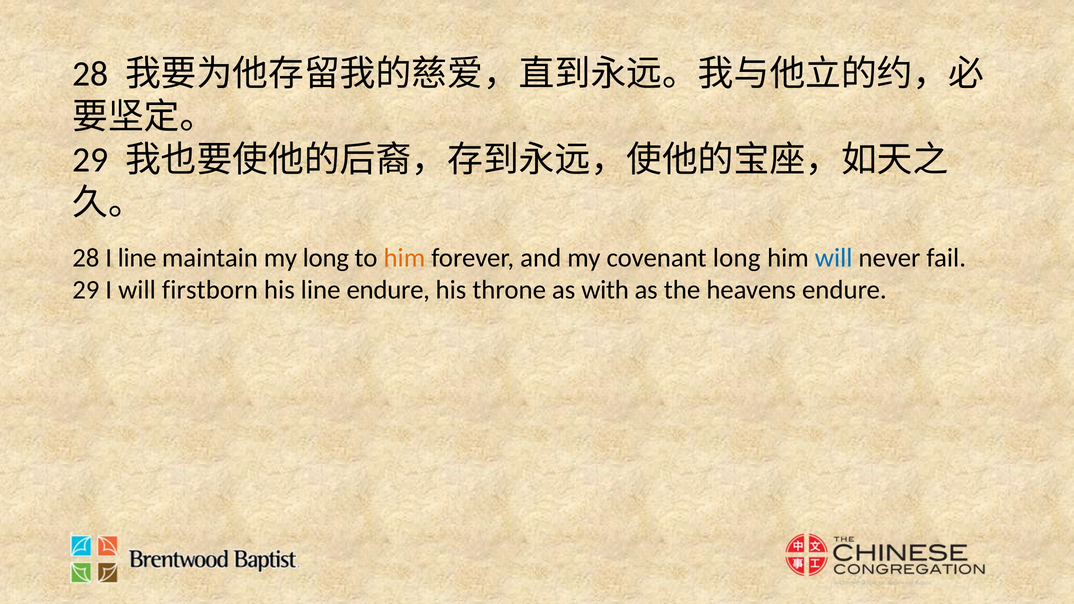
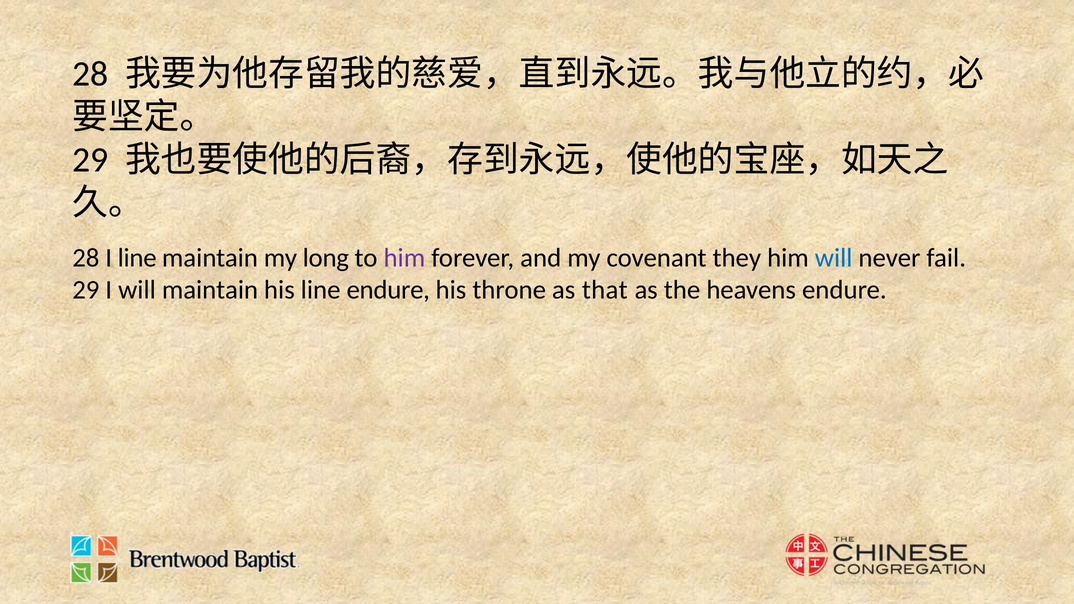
him at (404, 258) colour: orange -> purple
covenant long: long -> they
will firstborn: firstborn -> maintain
with: with -> that
